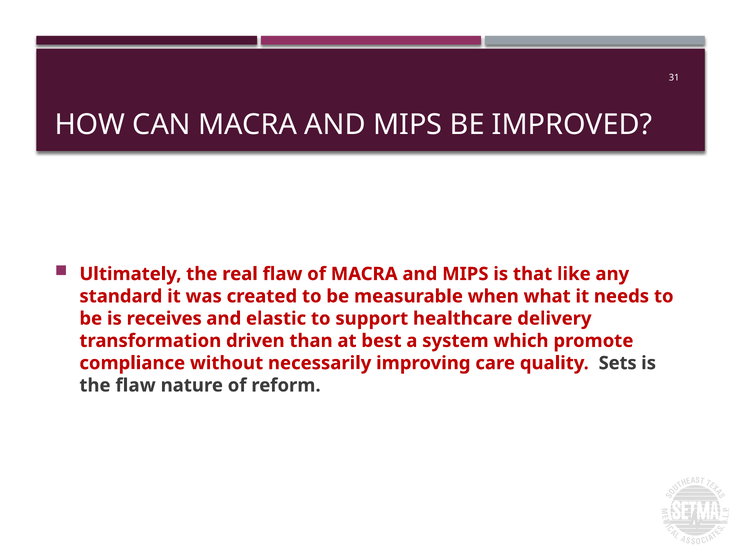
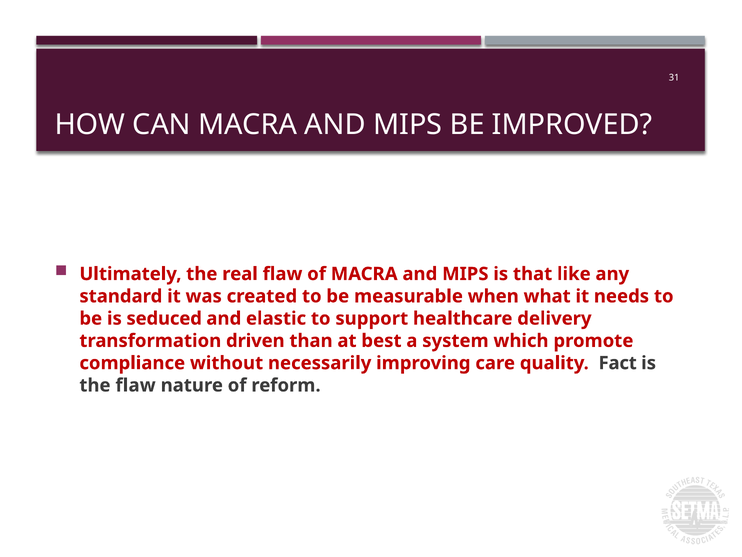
receives: receives -> seduced
Sets: Sets -> Fact
